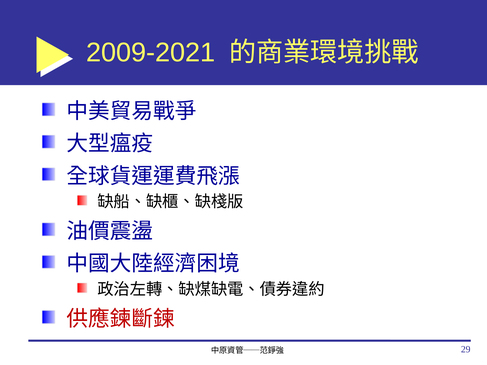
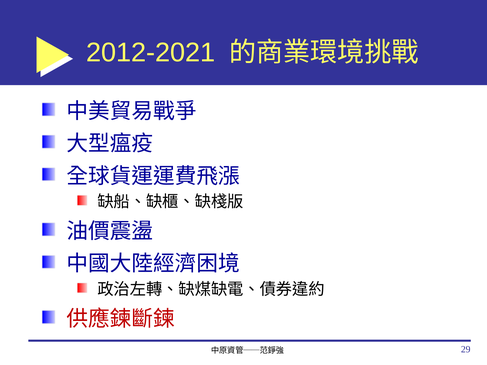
2009-2021: 2009-2021 -> 2012-2021
